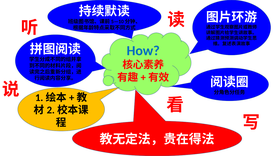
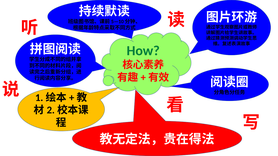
How colour: blue -> green
